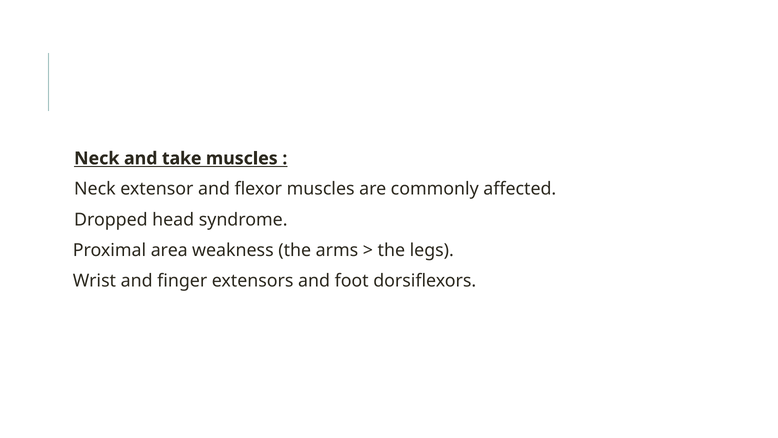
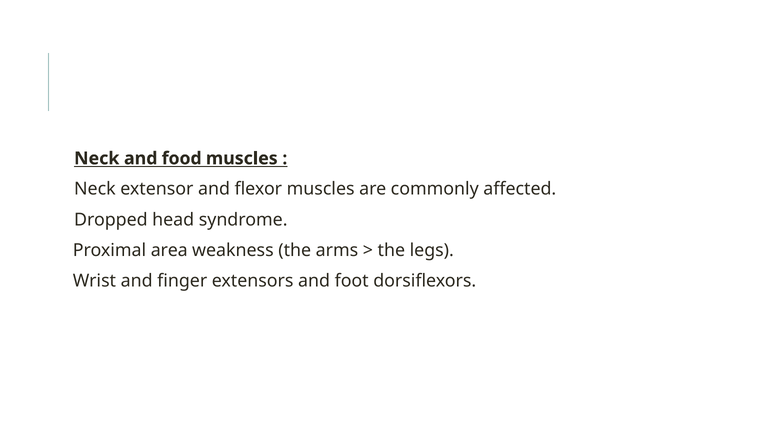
take: take -> food
